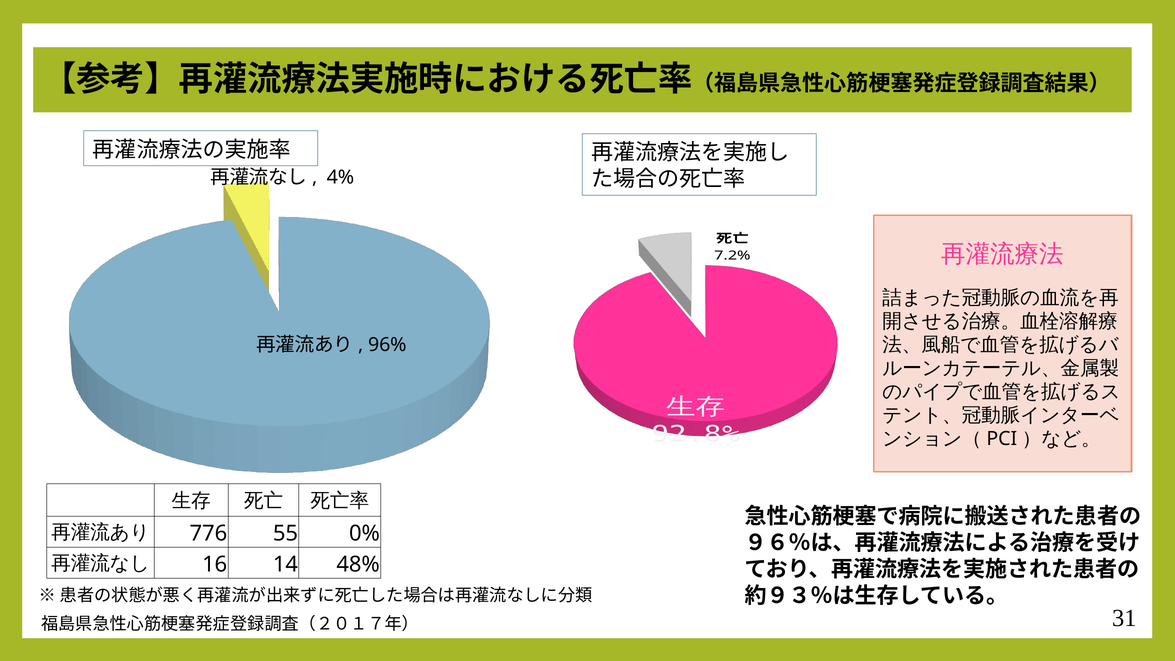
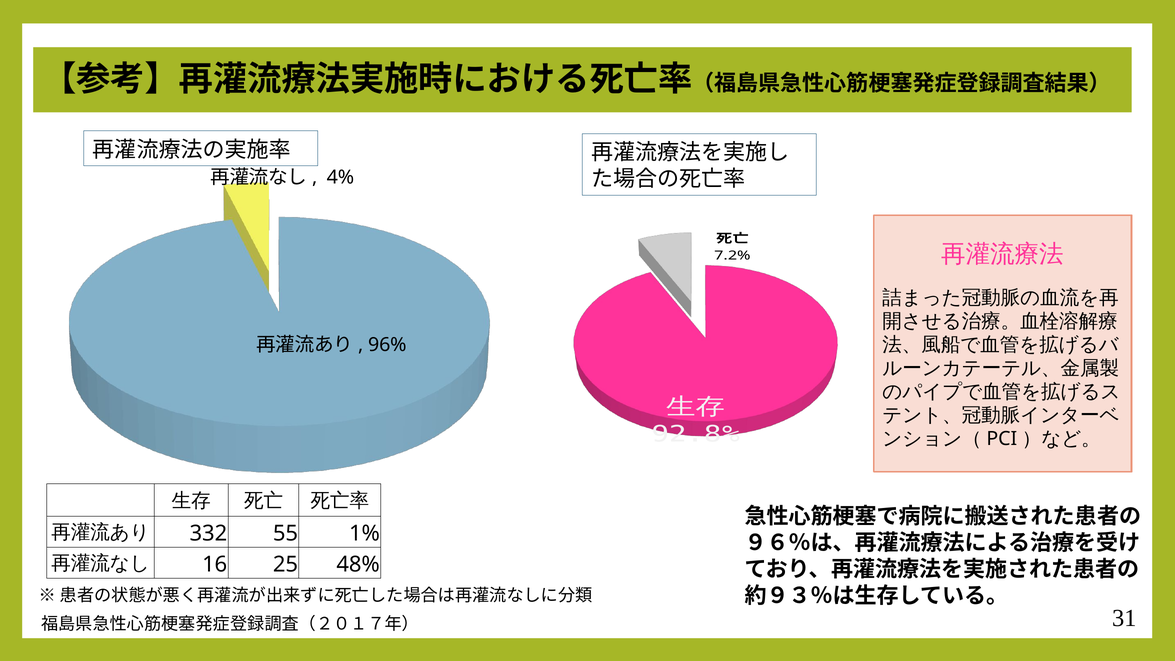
776: 776 -> 332
0%: 0% -> 1%
14: 14 -> 25
